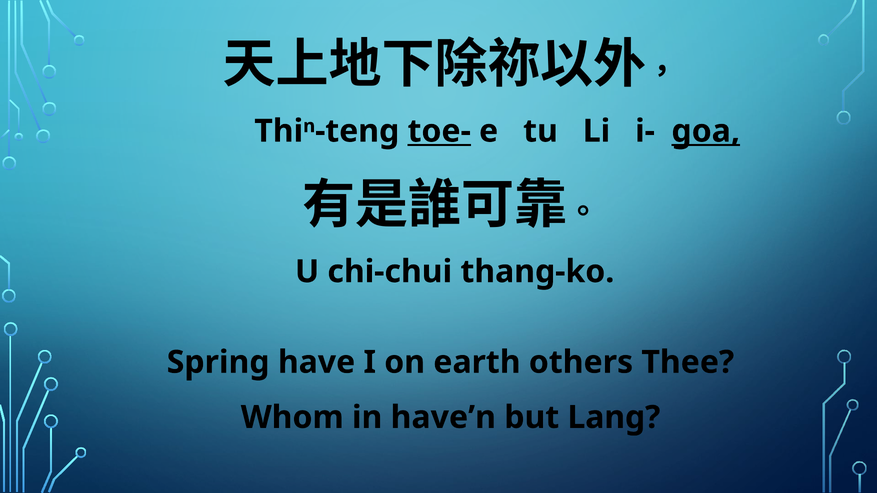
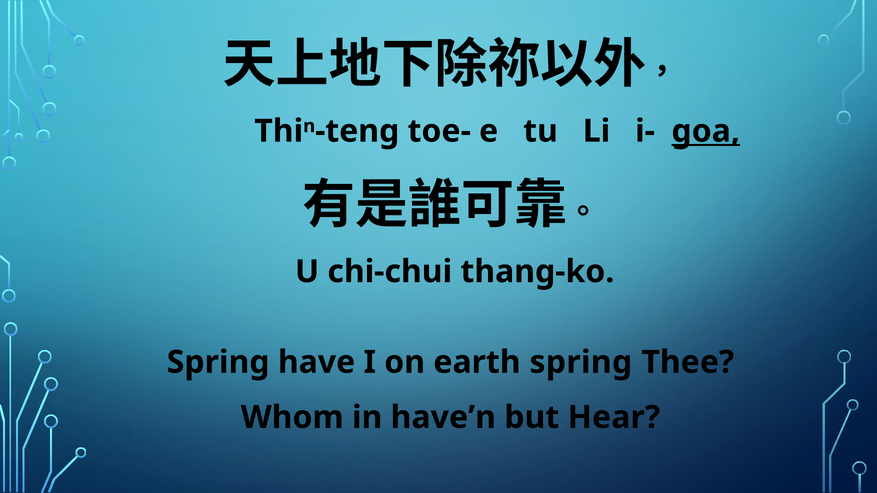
toe- underline: present -> none
earth others: others -> spring
Lang: Lang -> Hear
